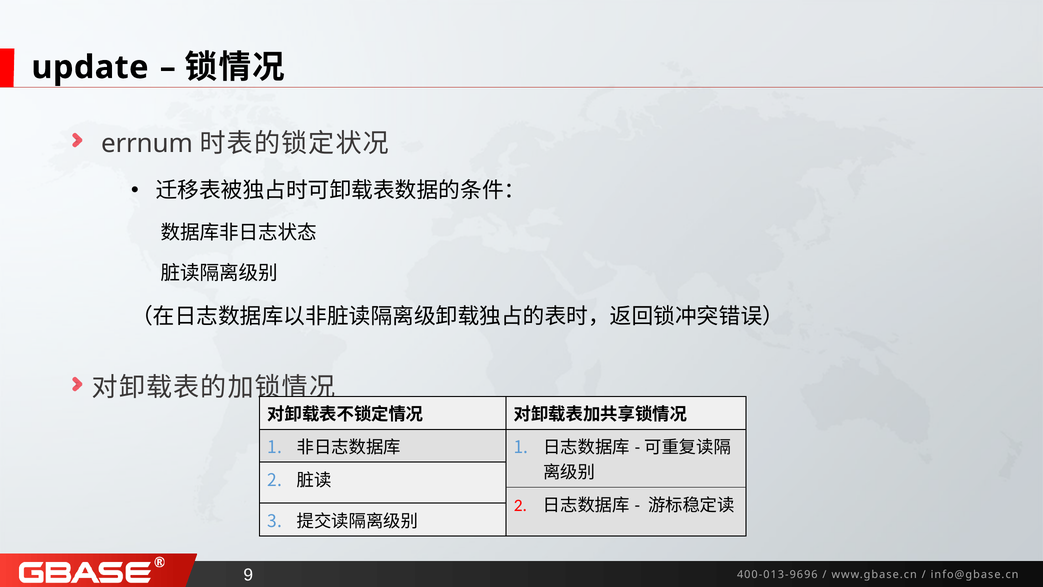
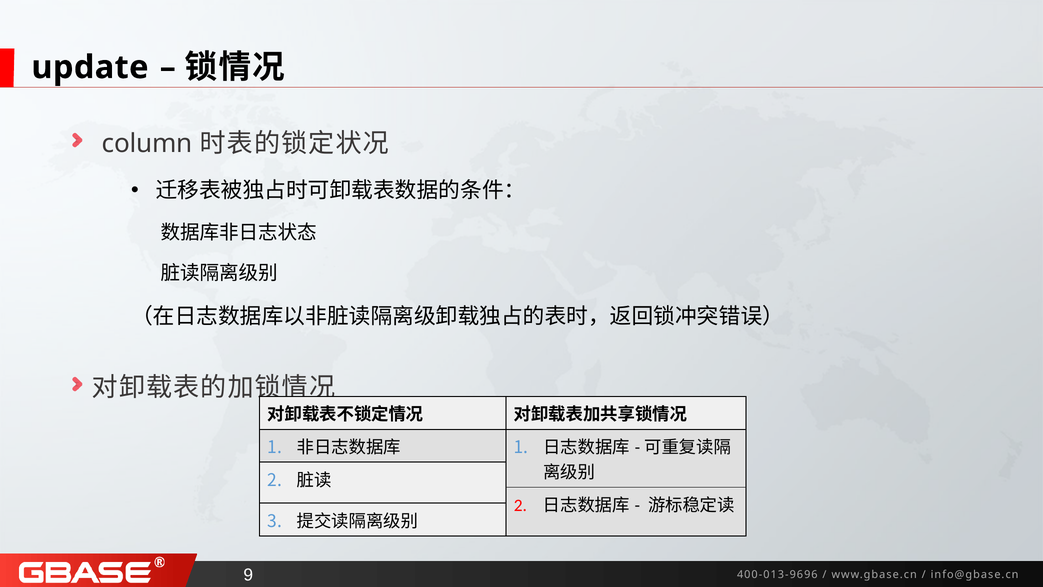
errnum: errnum -> column
